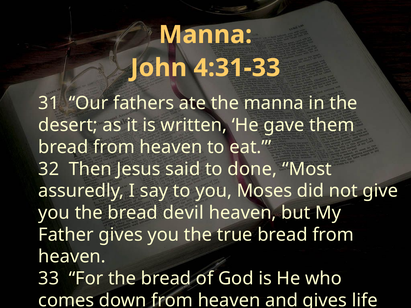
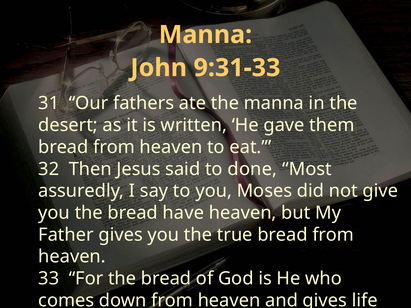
4:31-33: 4:31-33 -> 9:31-33
devil: devil -> have
